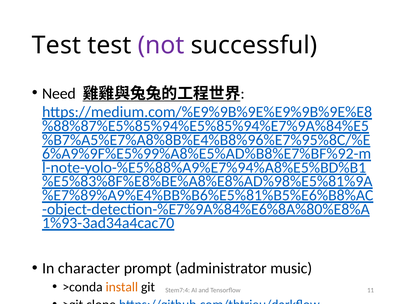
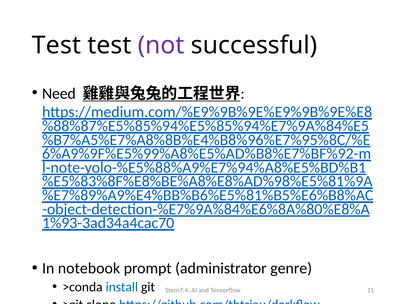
character: character -> notebook
music: music -> genre
install at (122, 287) colour: orange -> blue
